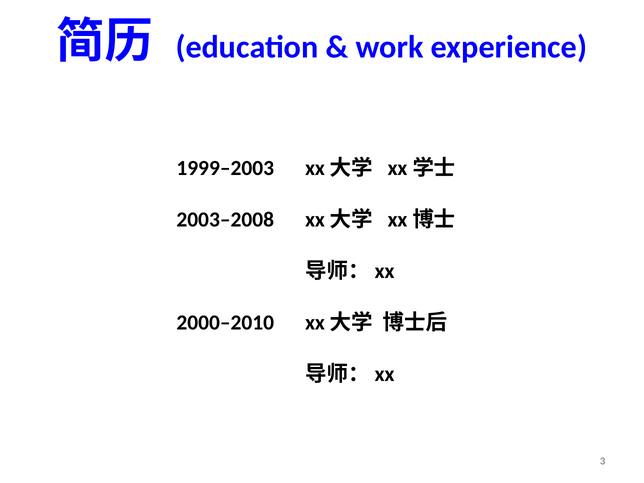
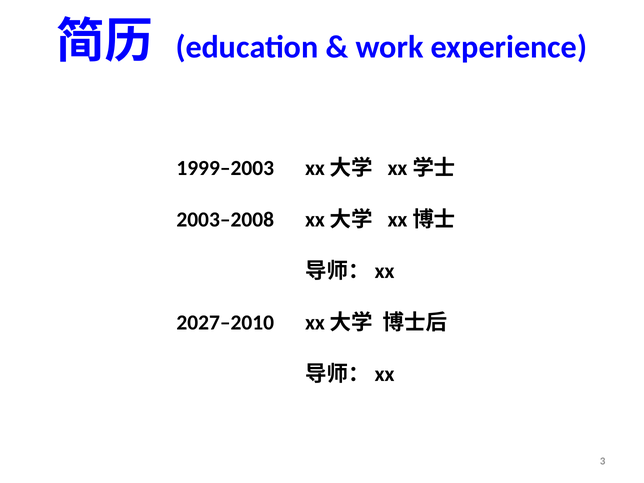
2000–2010: 2000–2010 -> 2027–2010
